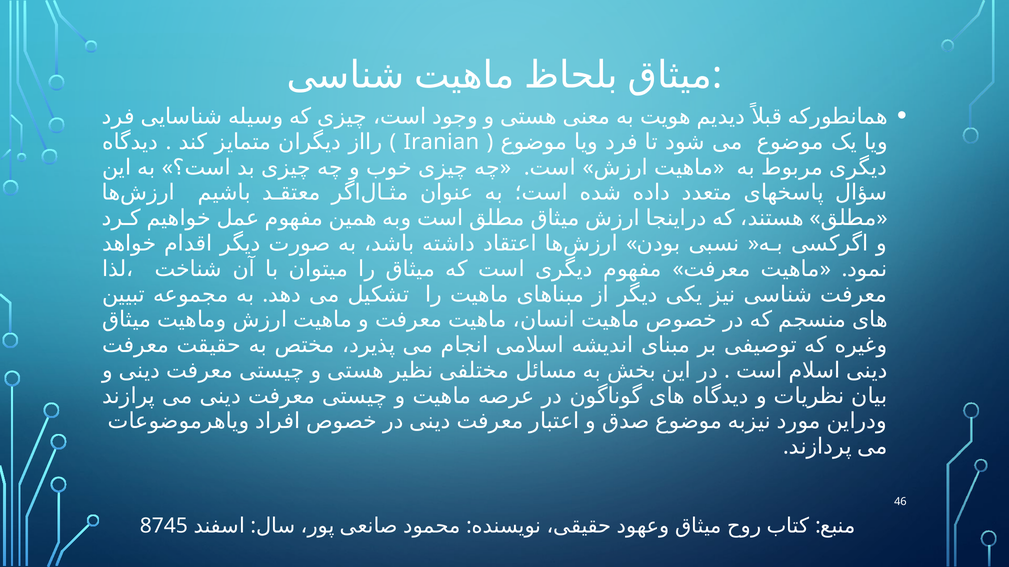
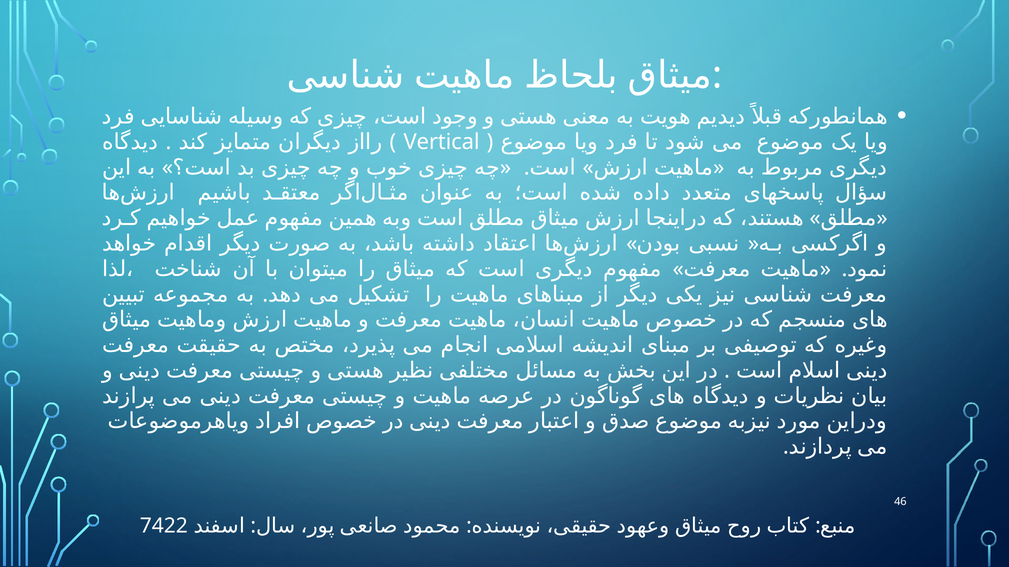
Iranian: Iranian -> Vertical
8745: 8745 -> 7422
